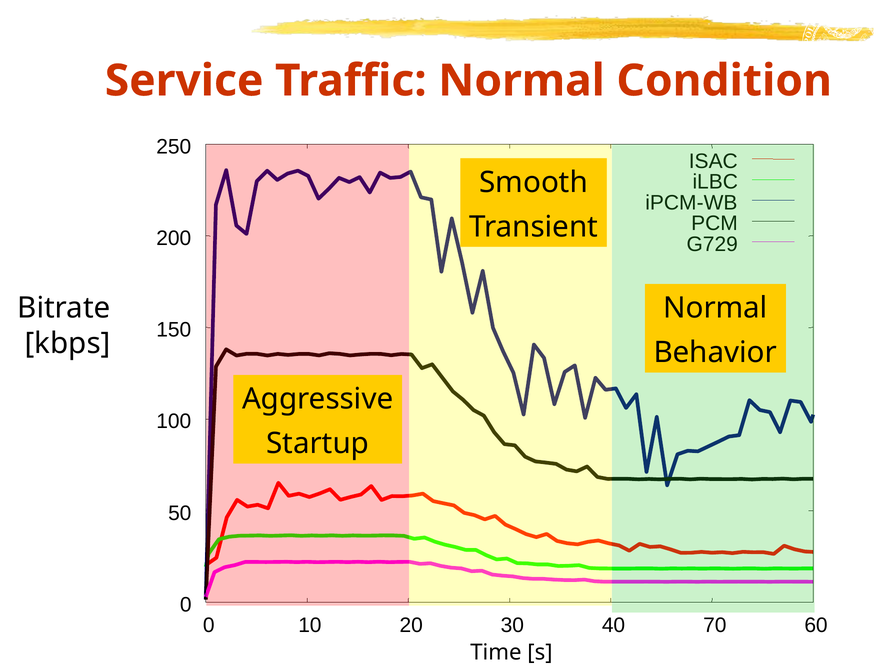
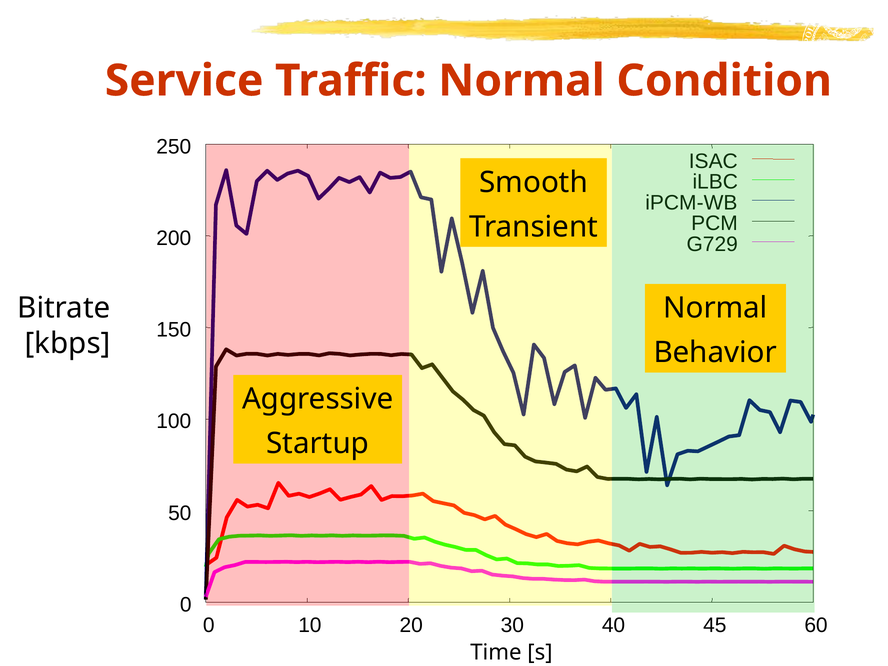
70: 70 -> 45
